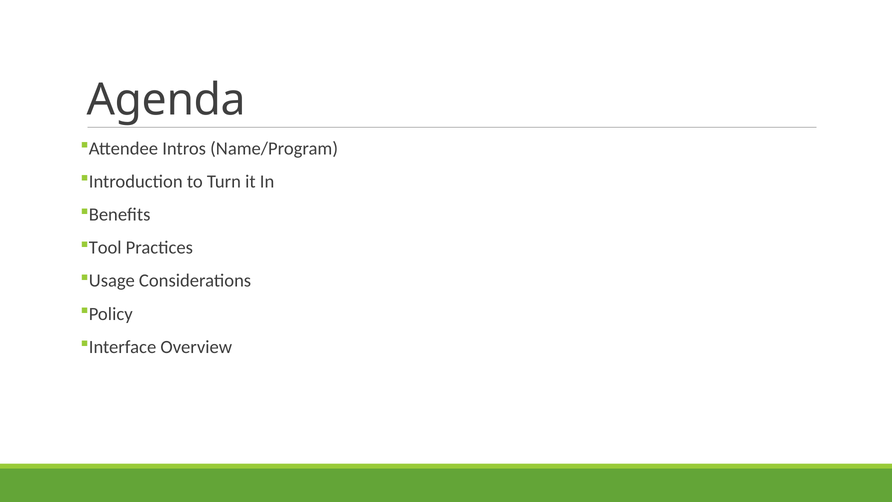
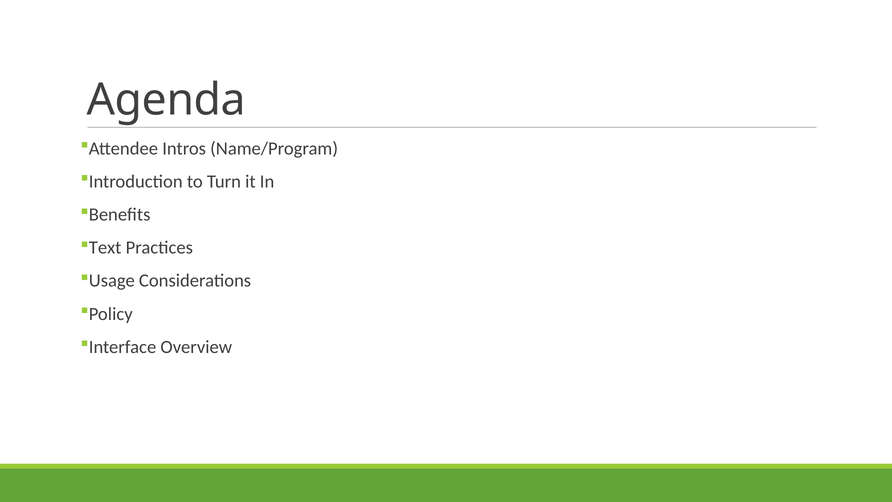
Tool: Tool -> Text
